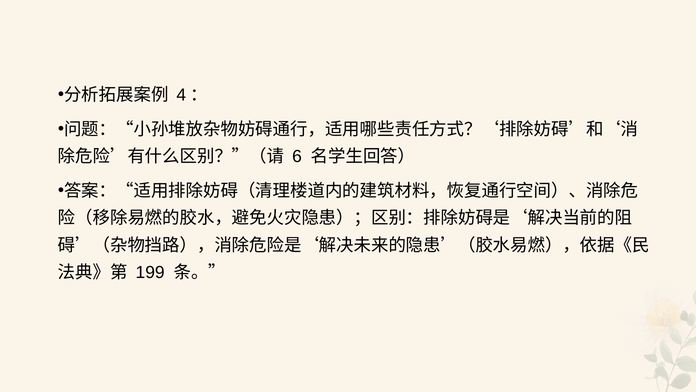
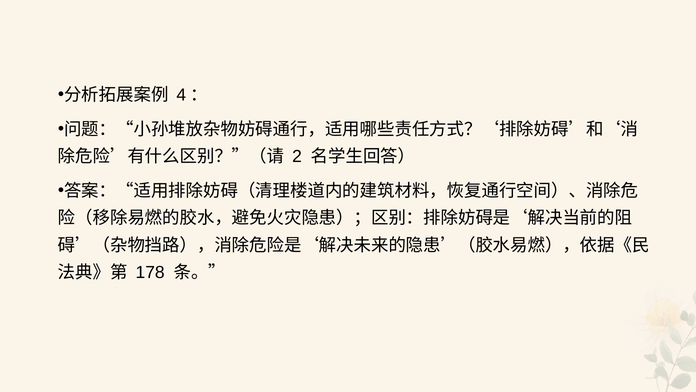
6: 6 -> 2
199: 199 -> 178
